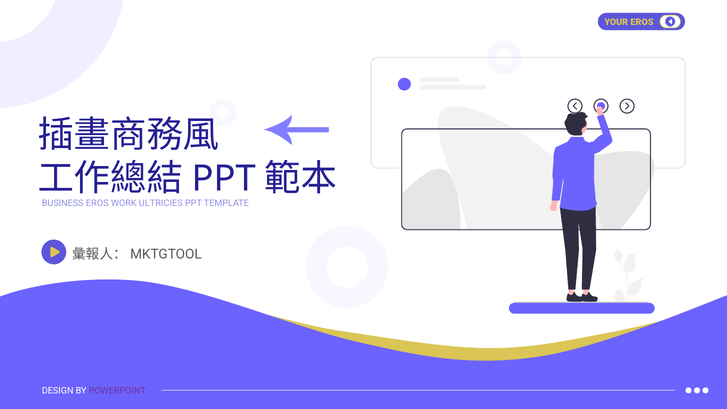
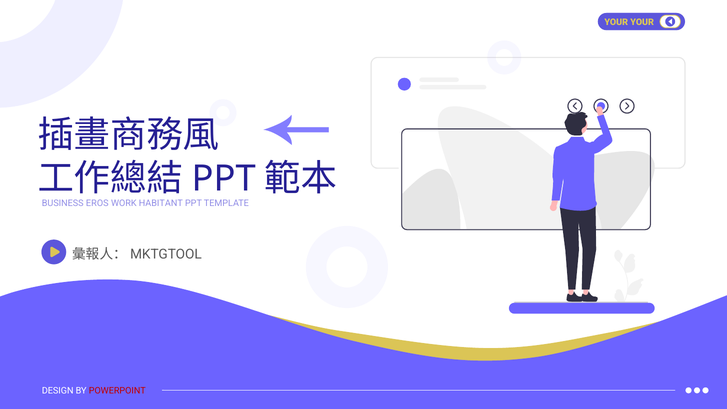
YOUR EROS: EROS -> YOUR
ULTRICIES: ULTRICIES -> HABITANT
POWERPOINT colour: purple -> red
